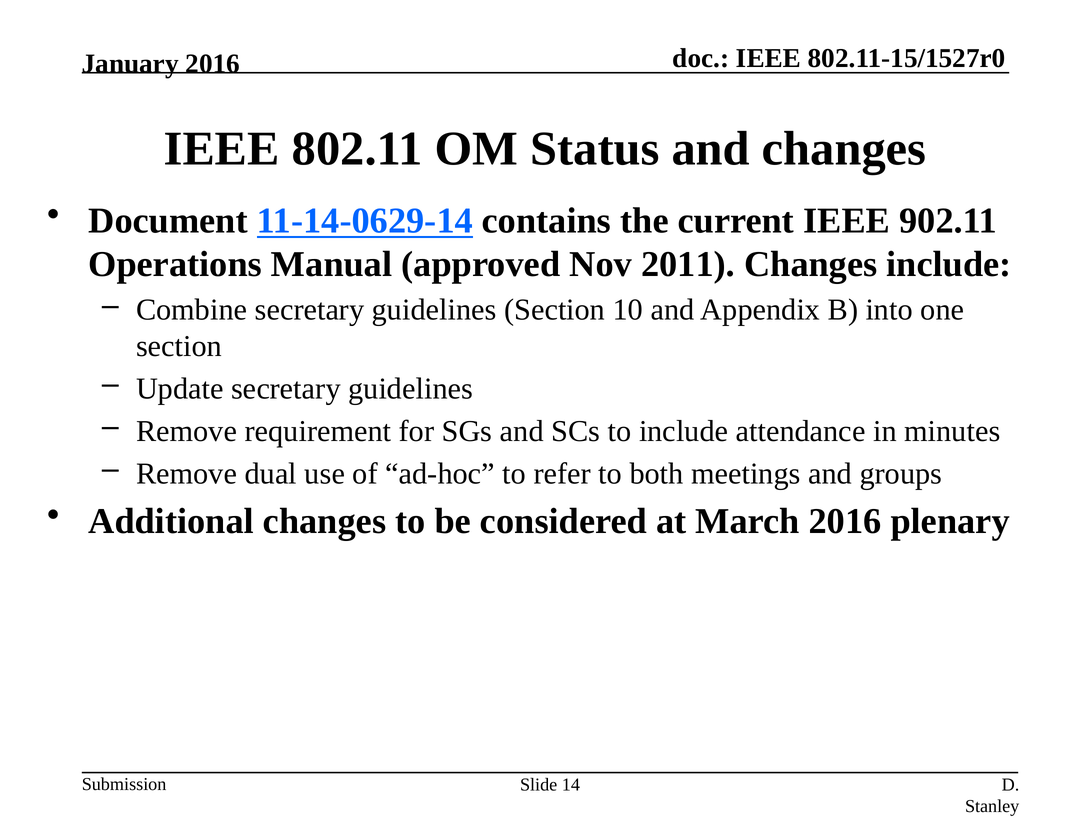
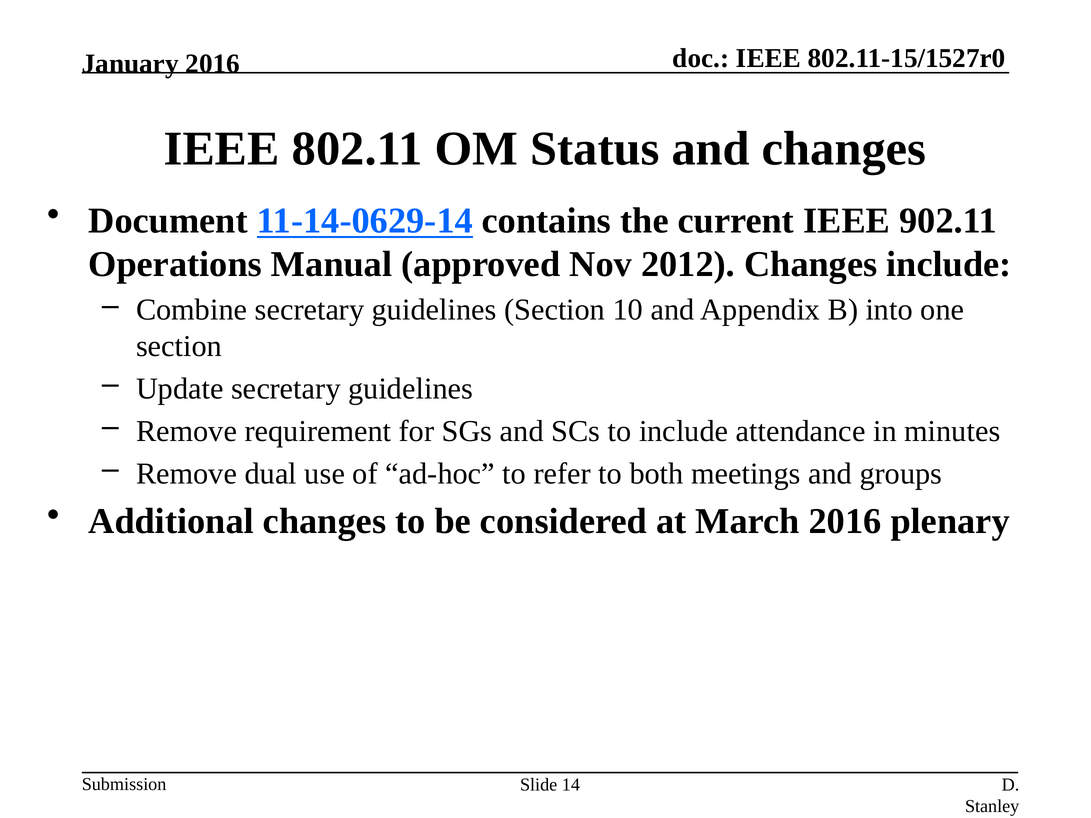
2011: 2011 -> 2012
